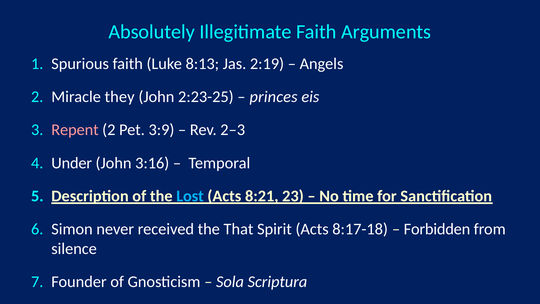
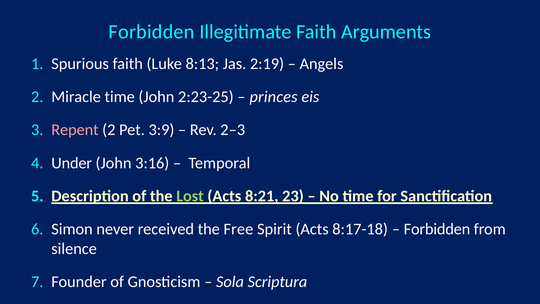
Absolutely at (152, 32): Absolutely -> Forbidden
Miracle they: they -> time
Lost colour: light blue -> light green
That: That -> Free
